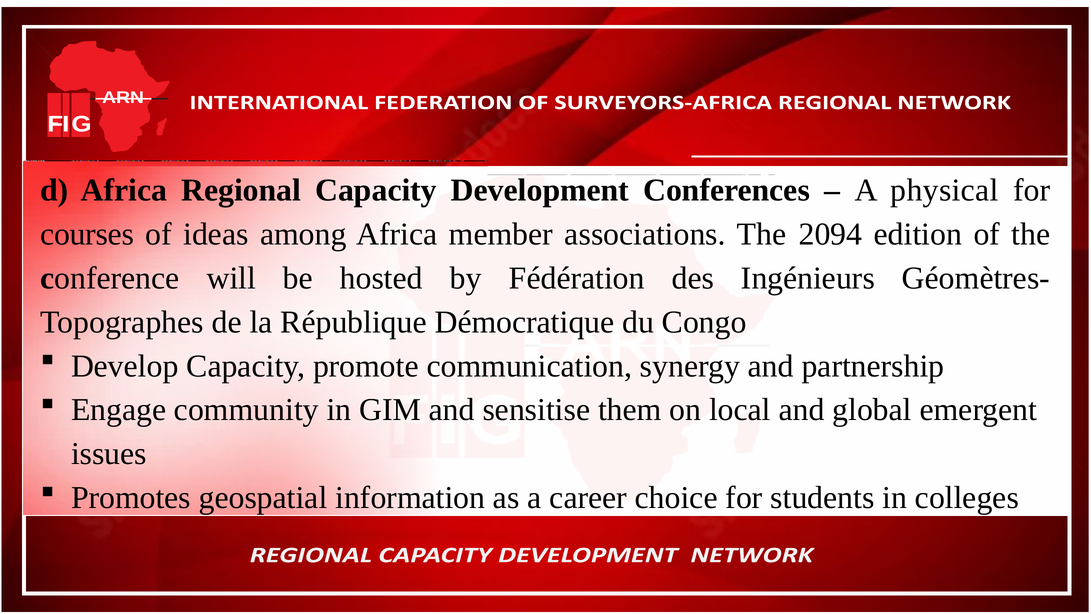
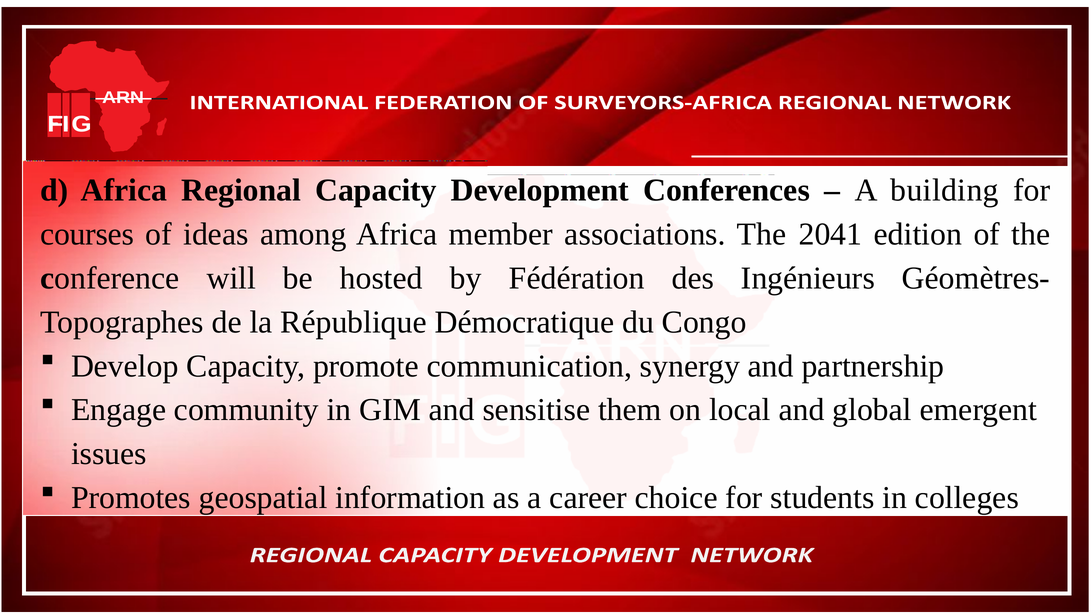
physical: physical -> building
2094: 2094 -> 2041
